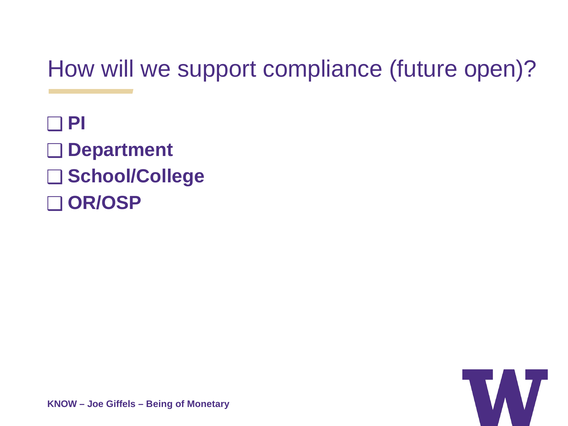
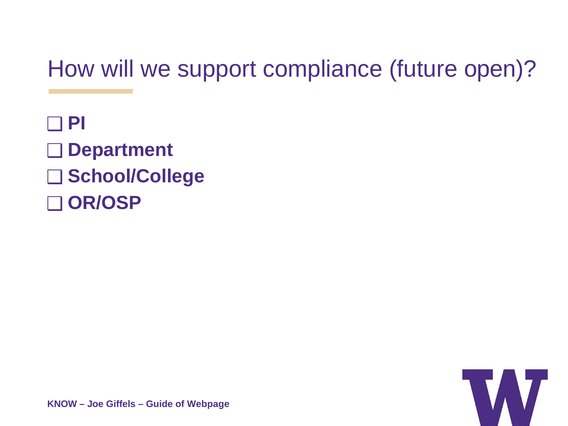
Being: Being -> Guide
Monetary: Monetary -> Webpage
